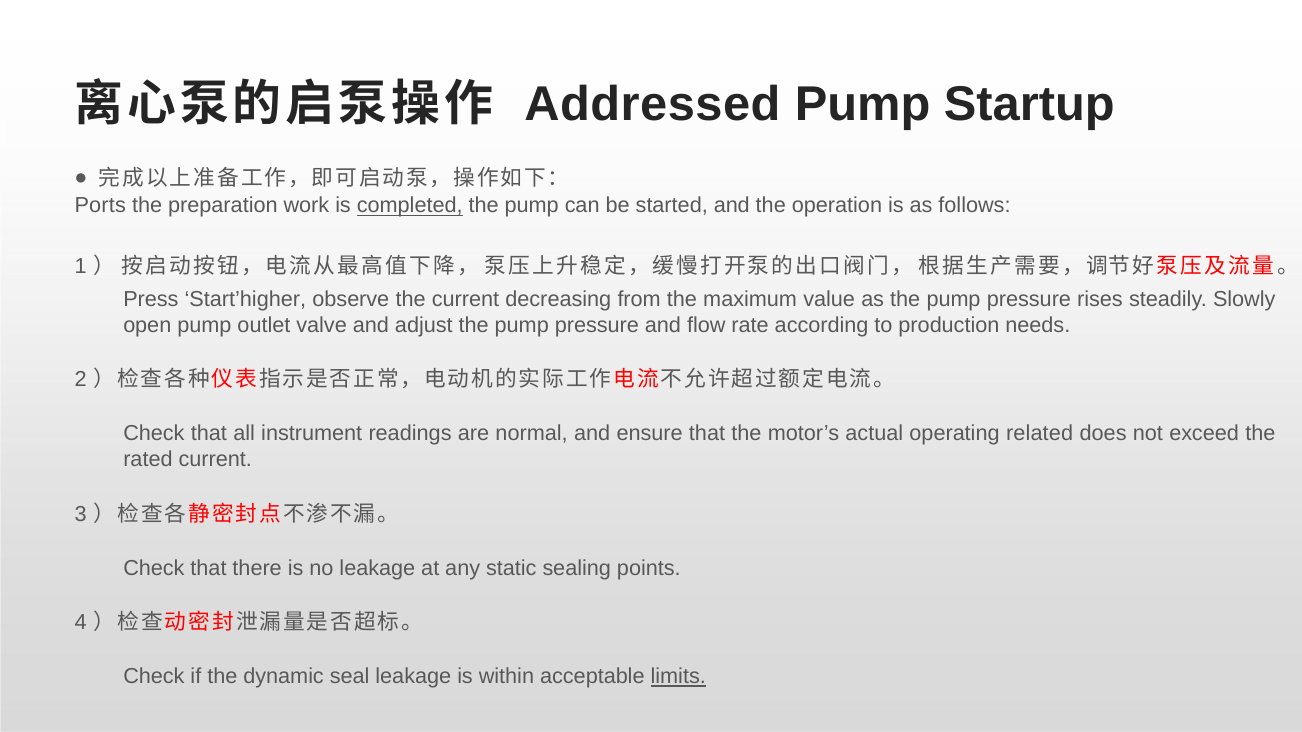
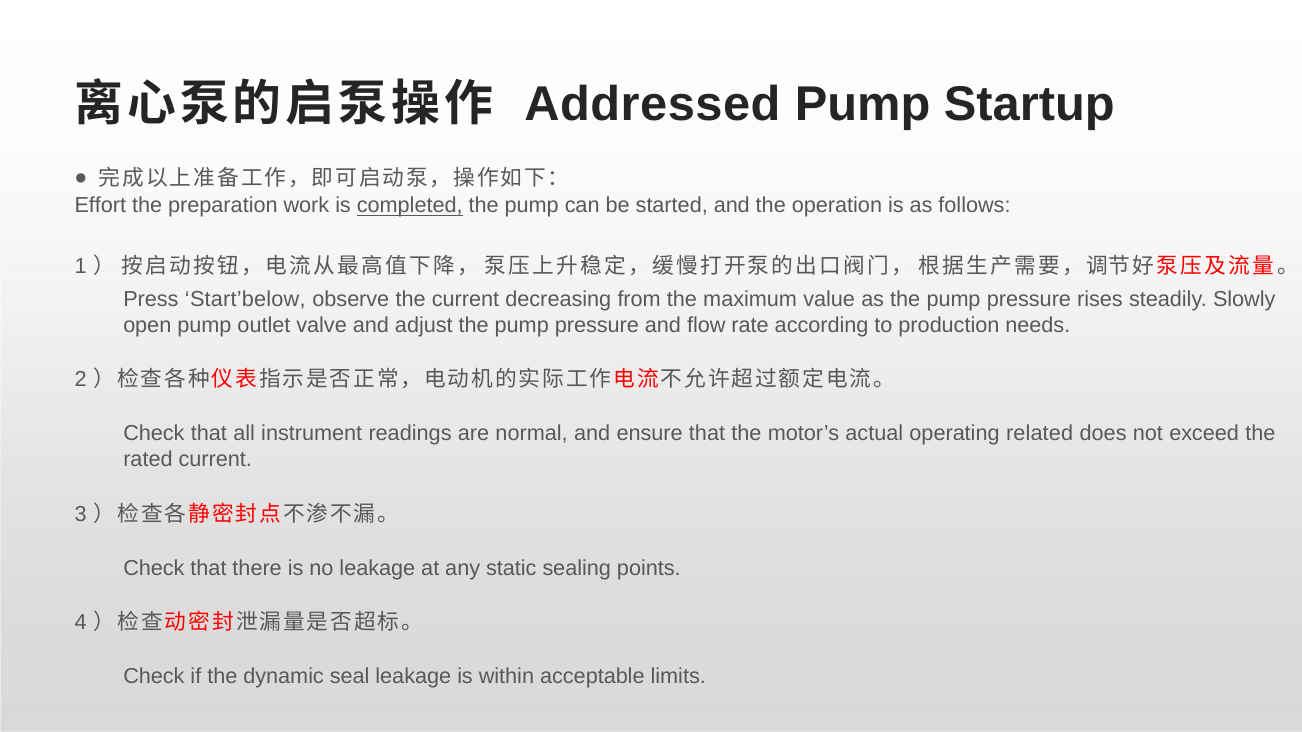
Ports: Ports -> Effort
Start’higher: Start’higher -> Start’below
limits underline: present -> none
